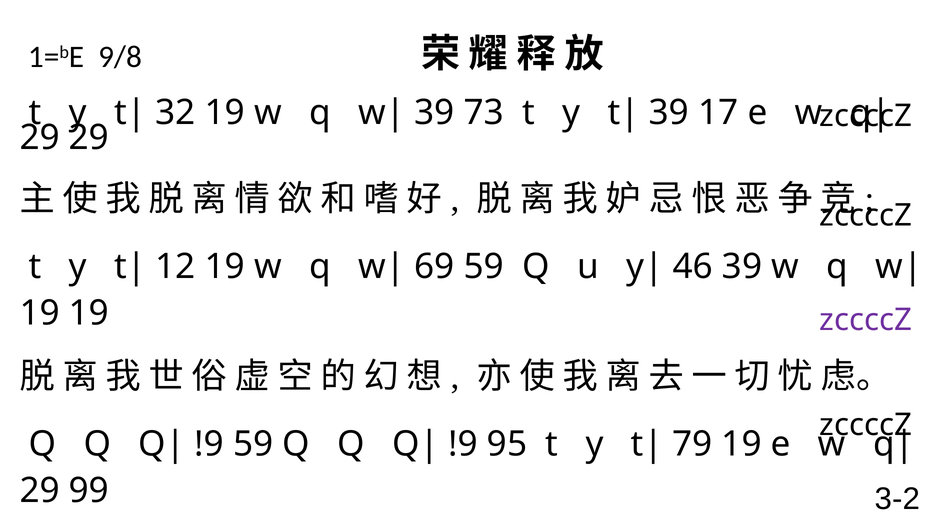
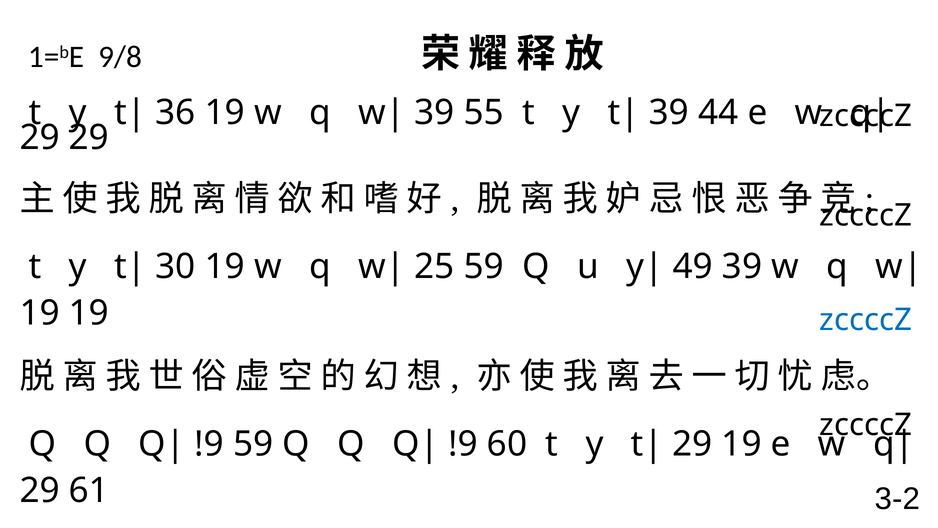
32: 32 -> 36
73: 73 -> 55
17: 17 -> 44
12: 12 -> 30
69: 69 -> 25
46: 46 -> 49
zccccZ at (866, 320) colour: purple -> blue
95: 95 -> 60
79 at (692, 444): 79 -> 29
99: 99 -> 61
